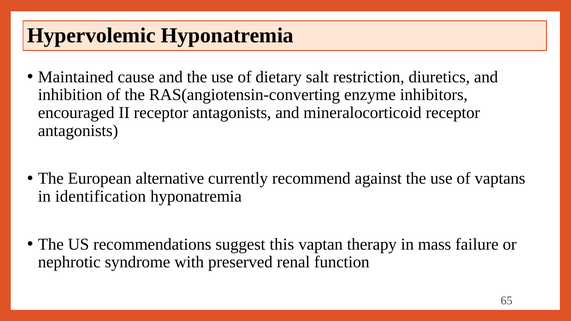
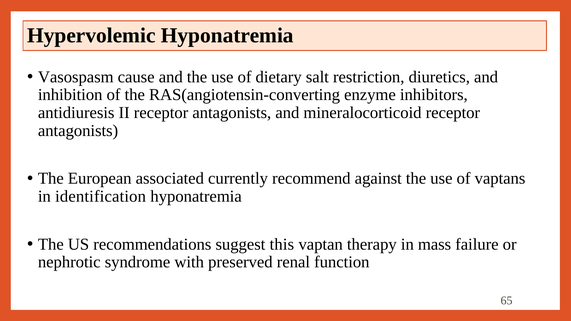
Maintained: Maintained -> Vasospasm
encouraged: encouraged -> antidiuresis
alternative: alternative -> associated
